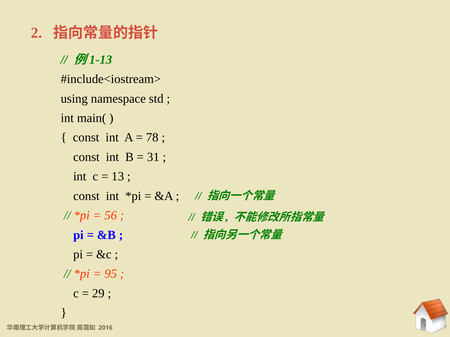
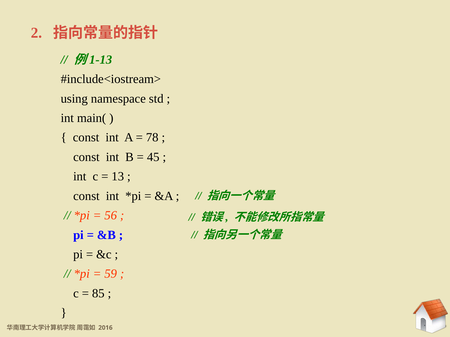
31: 31 -> 45
95: 95 -> 59
29: 29 -> 85
